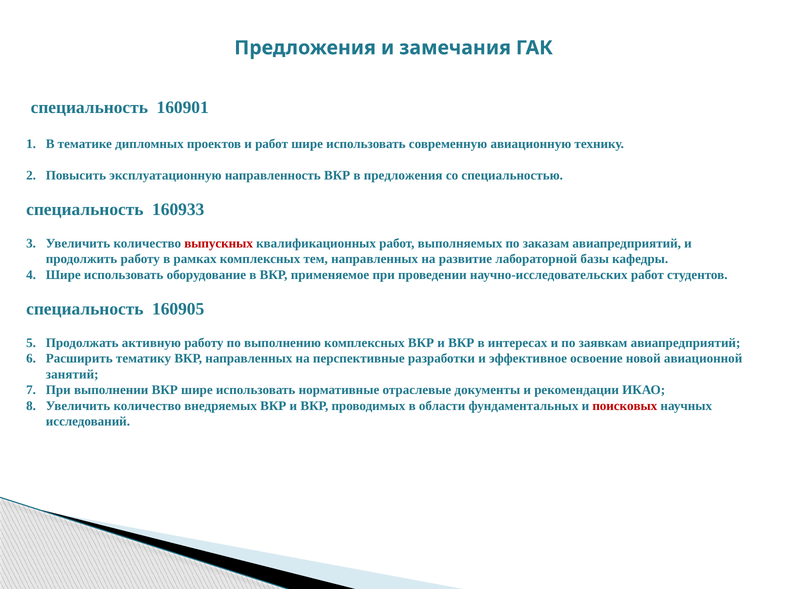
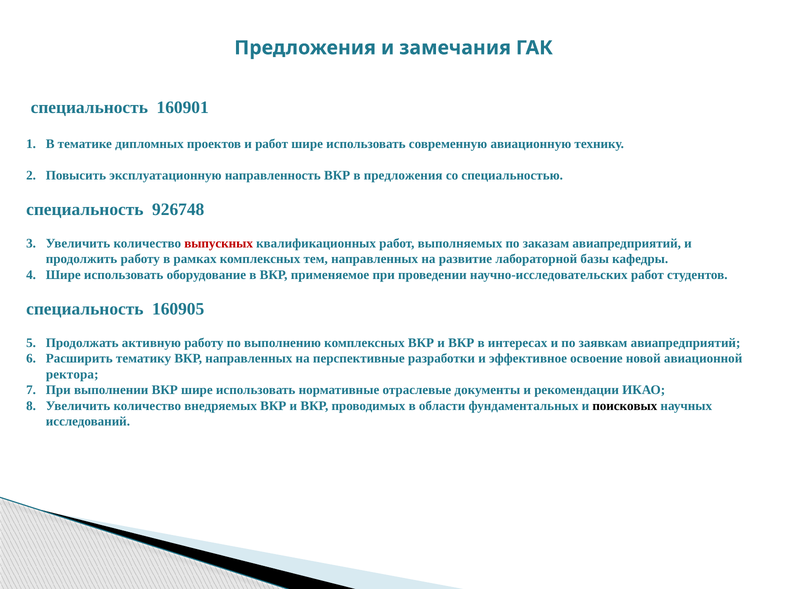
160933: 160933 -> 926748
занятий: занятий -> ректора
поисковых colour: red -> black
